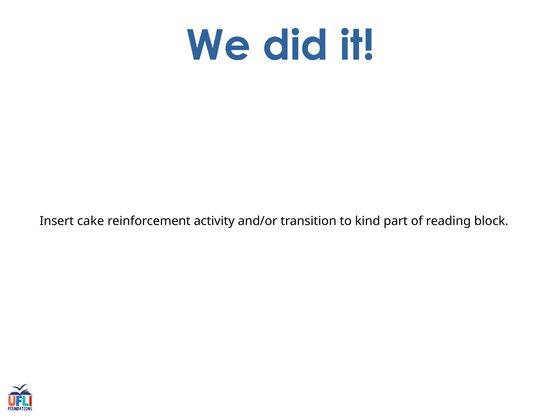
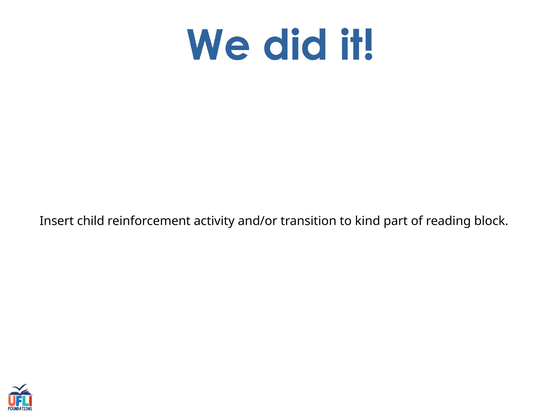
cake: cake -> child
